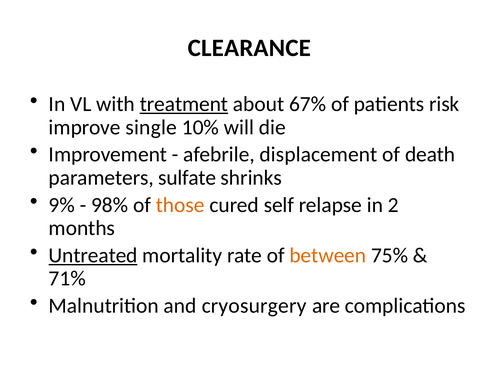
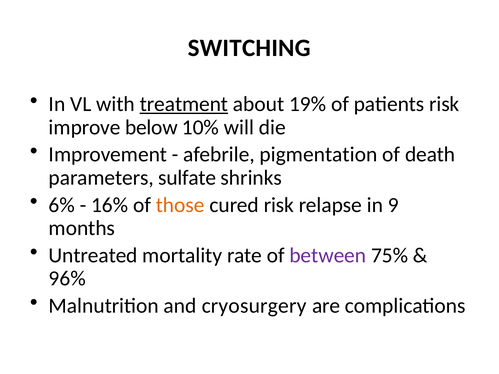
CLEARANCE: CLEARANCE -> SWITCHING
67%: 67% -> 19%
single: single -> below
displacement: displacement -> pigmentation
9%: 9% -> 6%
98%: 98% -> 16%
cured self: self -> risk
2: 2 -> 9
Untreated underline: present -> none
between colour: orange -> purple
71%: 71% -> 96%
